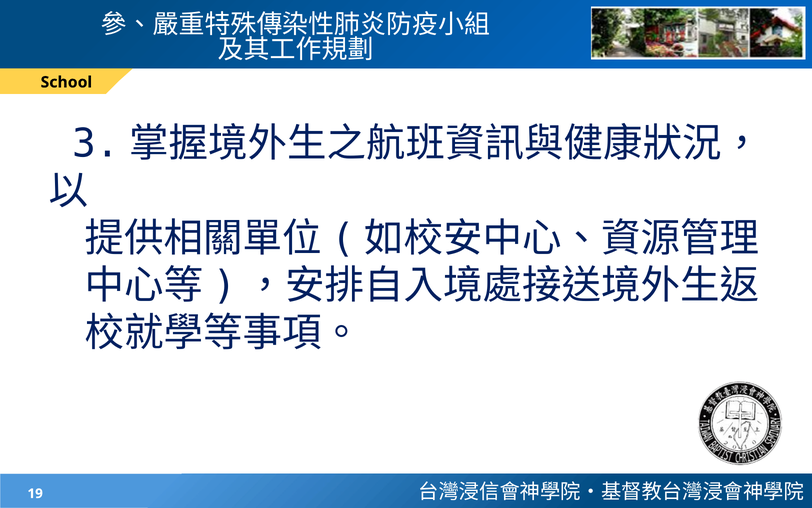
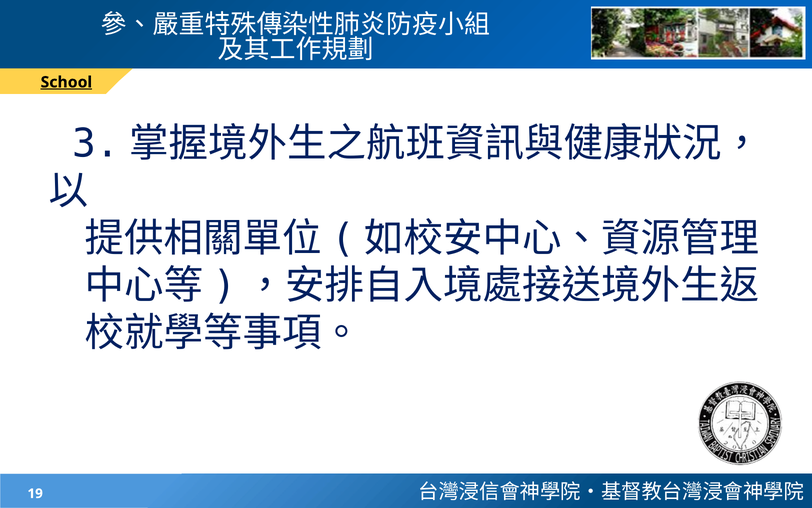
School underline: none -> present
